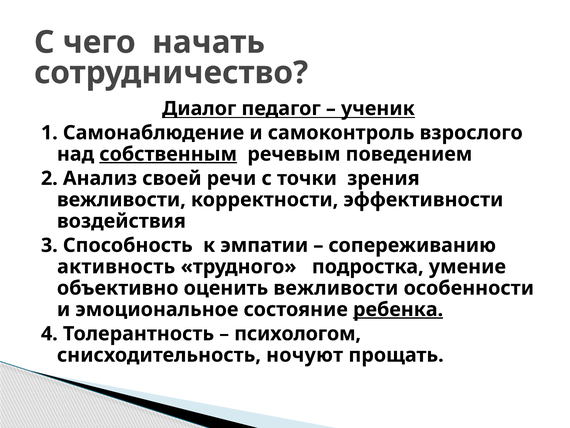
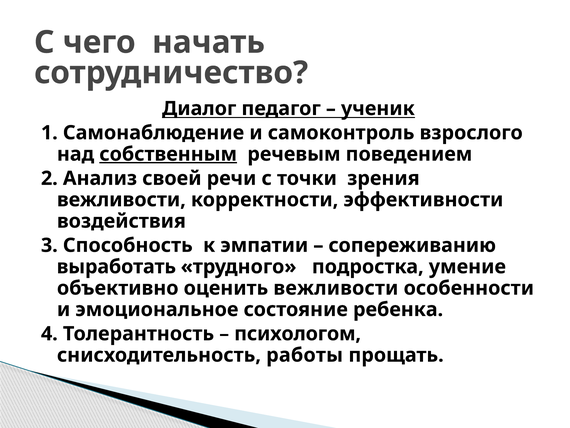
активность: активность -> выработать
ребенка underline: present -> none
ночуют: ночуют -> работы
